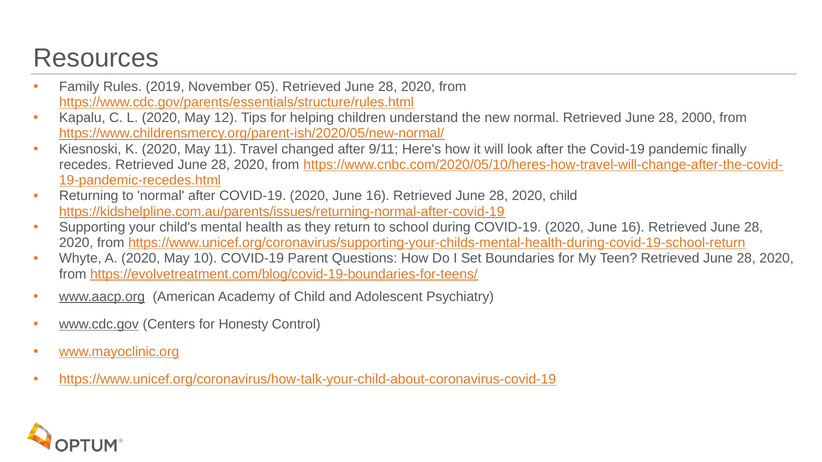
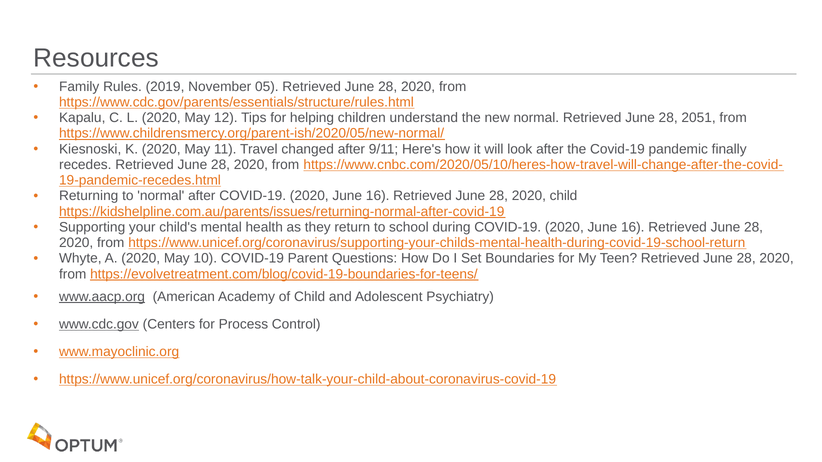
2000: 2000 -> 2051
Honesty: Honesty -> Process
